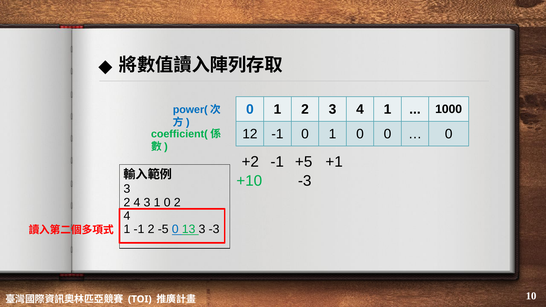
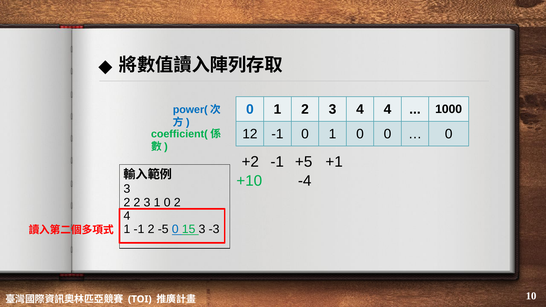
3 4 1: 1 -> 4
-3 at (305, 181): -3 -> -4
4 at (137, 202): 4 -> 2
13: 13 -> 15
